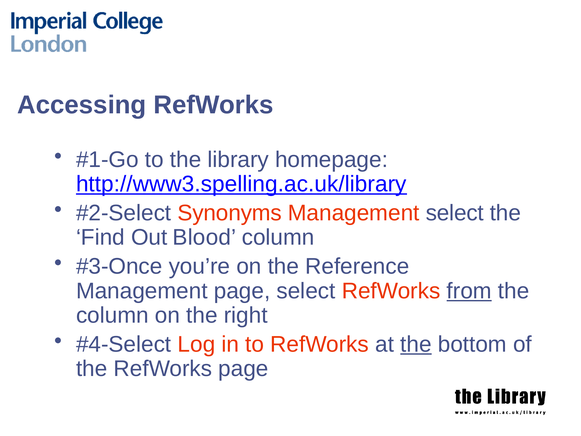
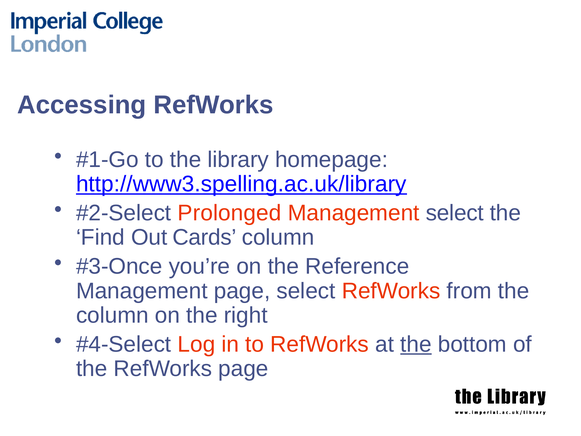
Synonyms: Synonyms -> Prolonged
Blood: Blood -> Cards
from underline: present -> none
